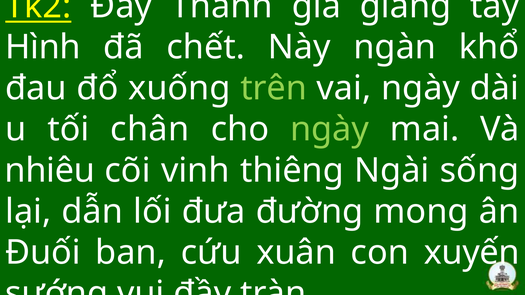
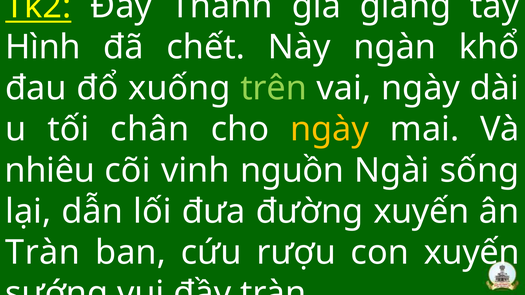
ngày at (330, 129) colour: light green -> yellow
thiêng: thiêng -> nguồn
đường mong: mong -> xuyến
Đuối at (43, 253): Đuối -> Tràn
xuân: xuân -> rượu
